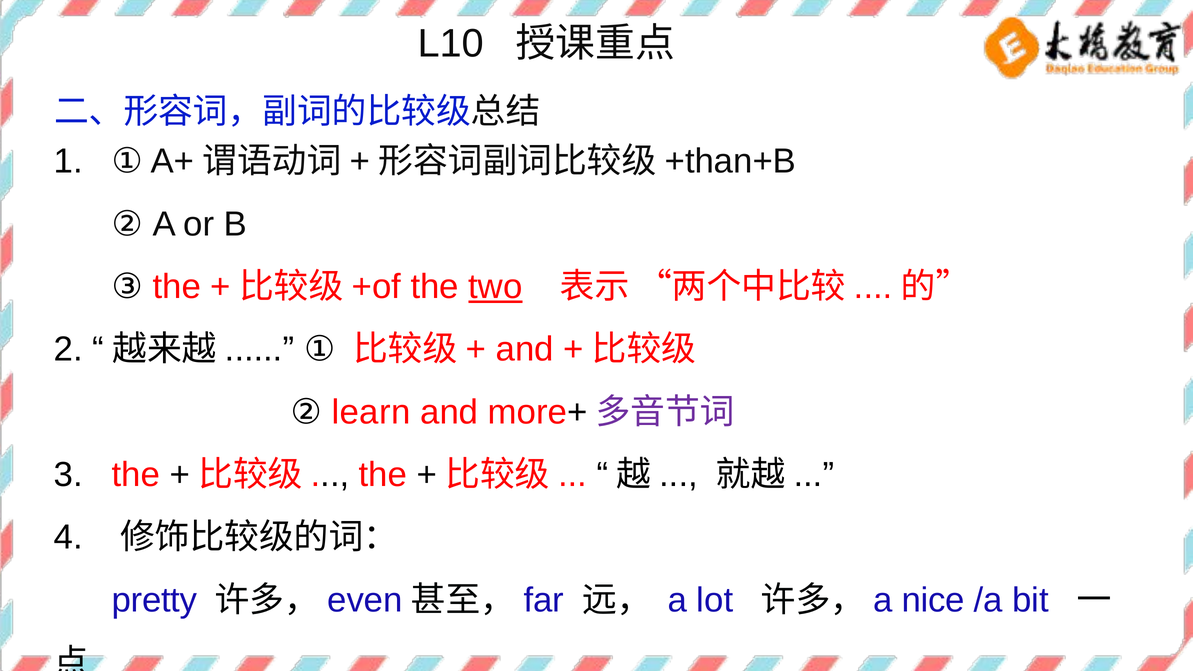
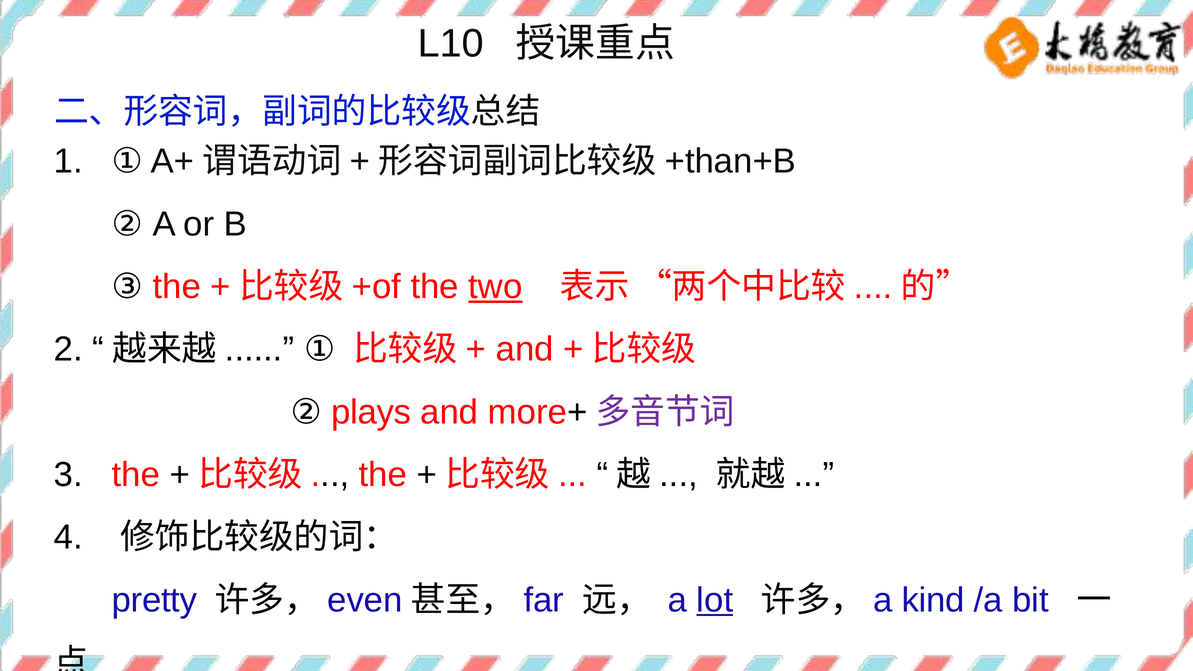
learn: learn -> plays
lot underline: none -> present
nice: nice -> kind
